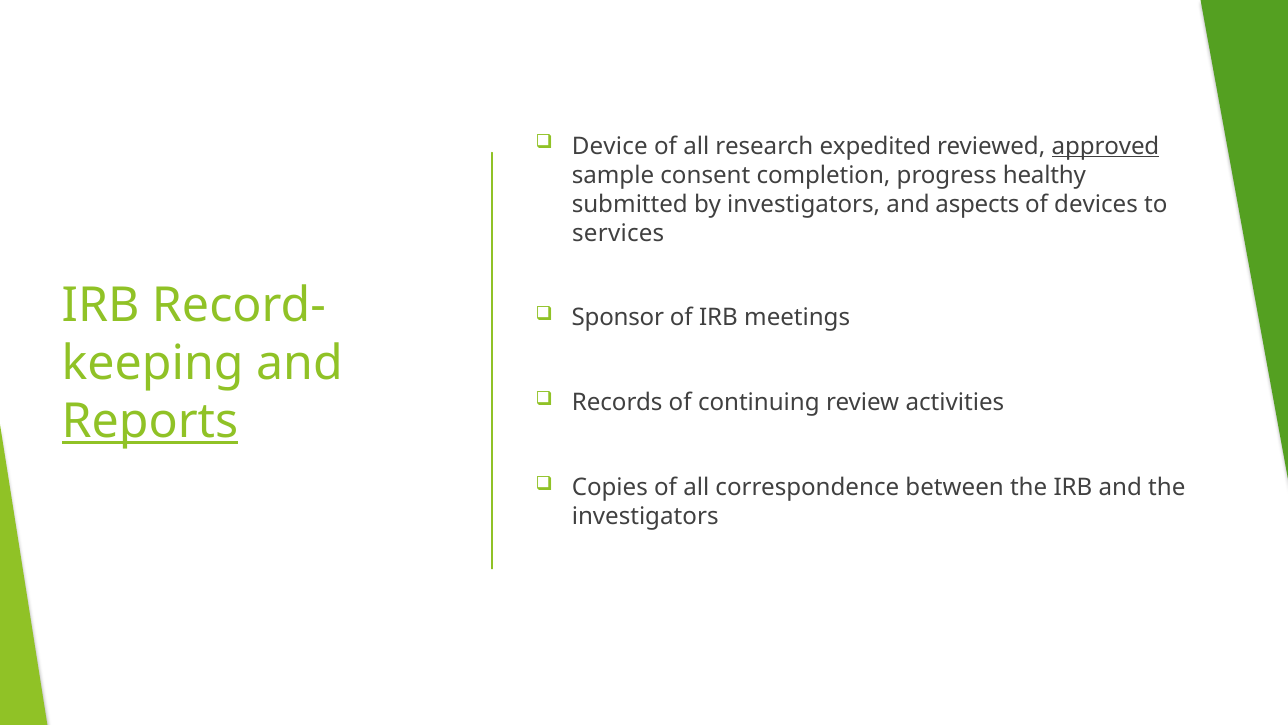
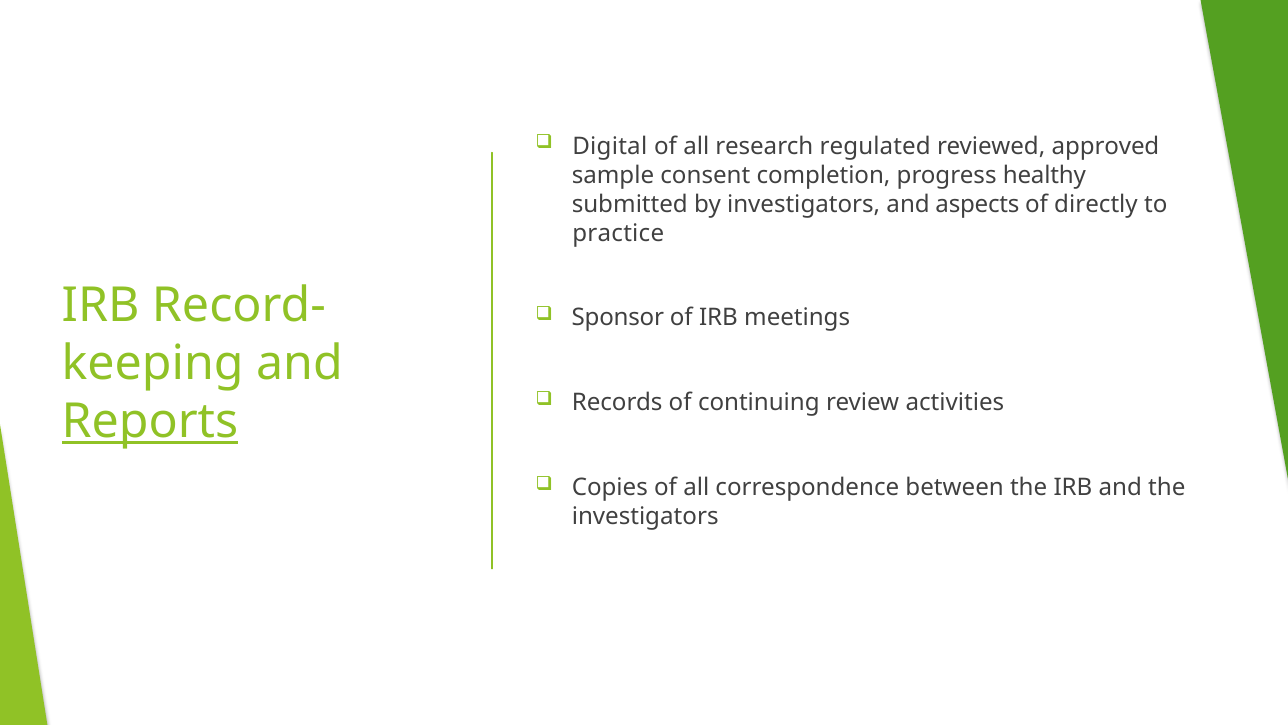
Device: Device -> Digital
expedited: expedited -> regulated
approved underline: present -> none
devices: devices -> directly
services: services -> practice
